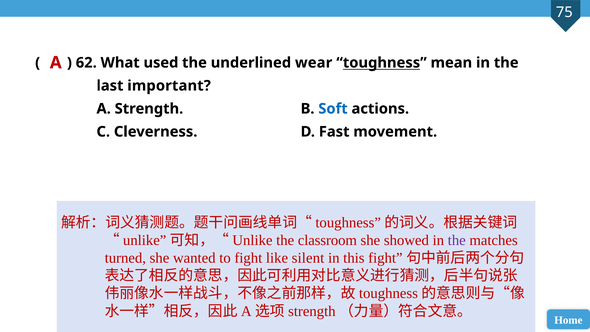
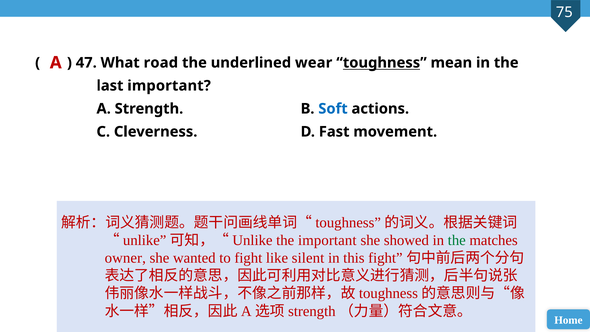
62: 62 -> 47
used: used -> road
the classroom: classroom -> important
the at (457, 240) colour: purple -> green
turned: turned -> owner
